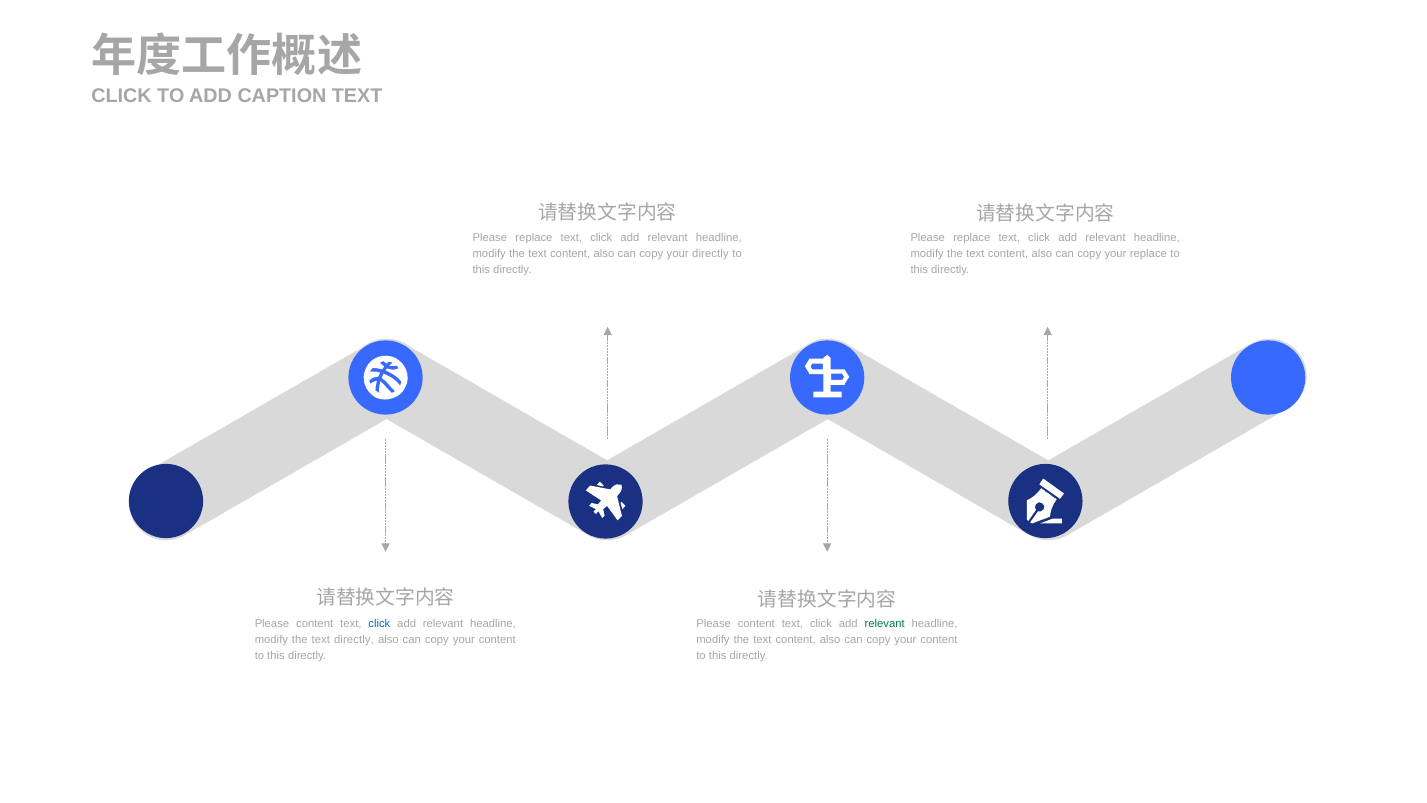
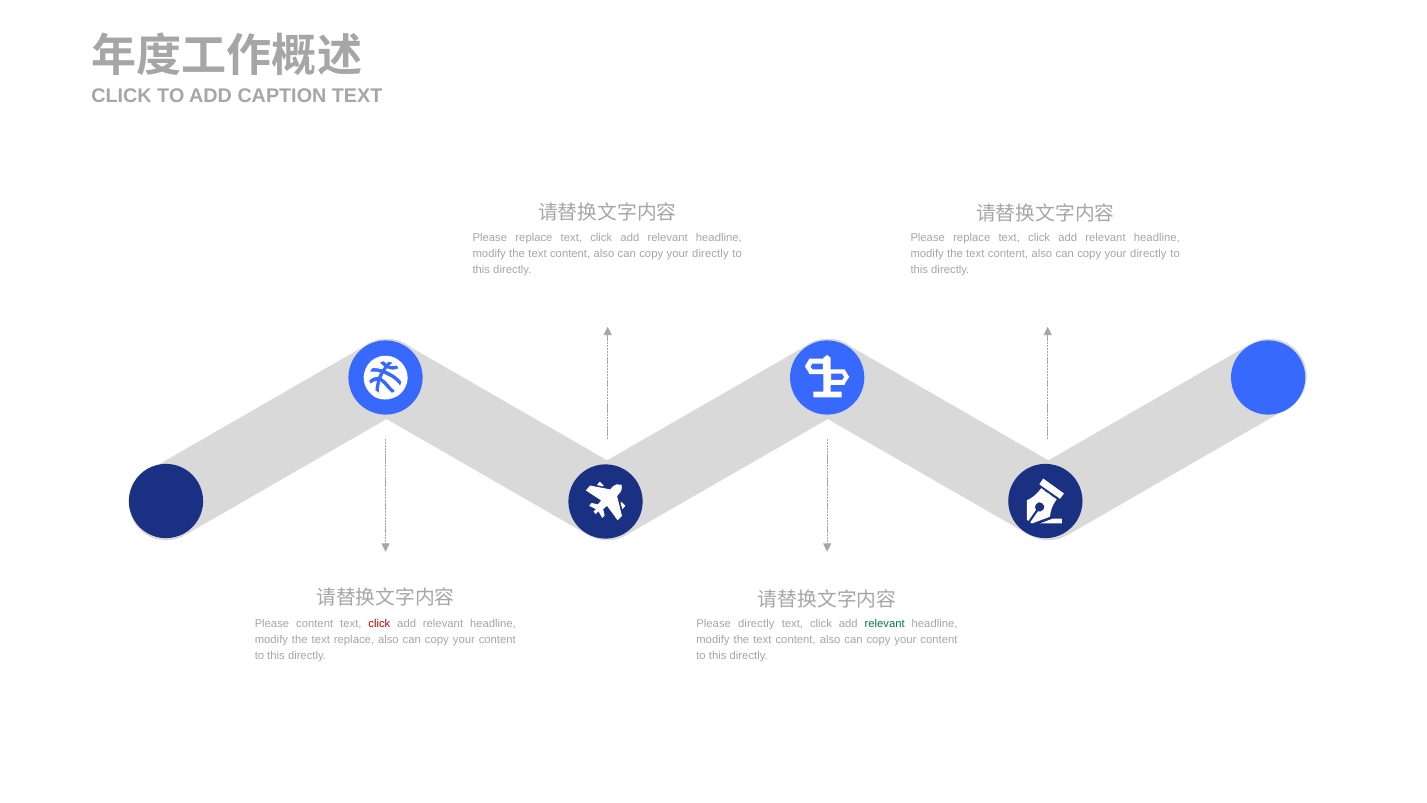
replace at (1148, 254): replace -> directly
click at (379, 623) colour: blue -> red
content at (756, 623): content -> directly
text directly: directly -> replace
